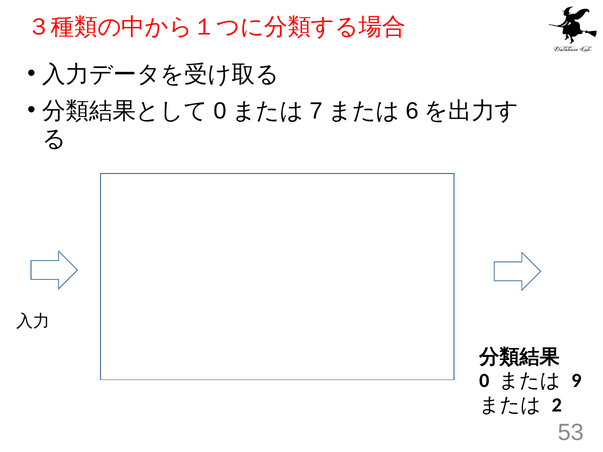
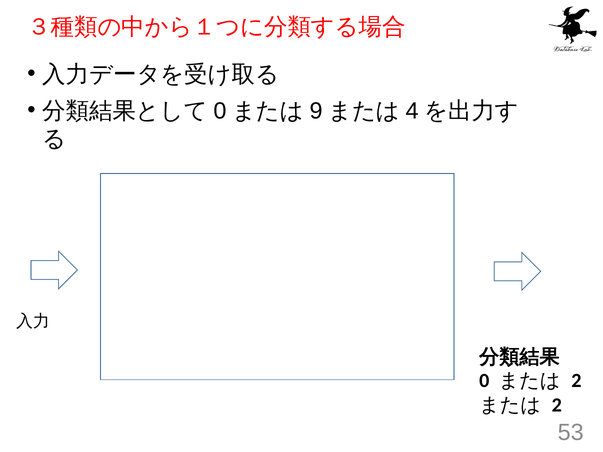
7: 7 -> 9
6: 6 -> 4
9 at (576, 381): 9 -> 2
